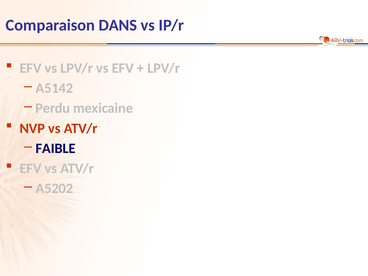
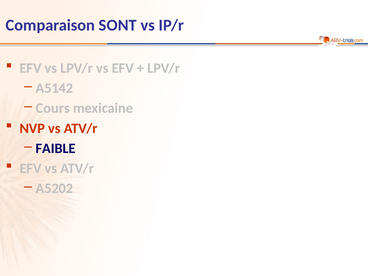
DANS: DANS -> SONT
Perdu: Perdu -> Cours
